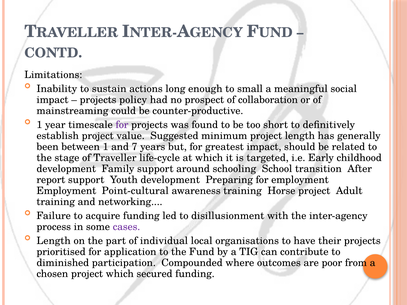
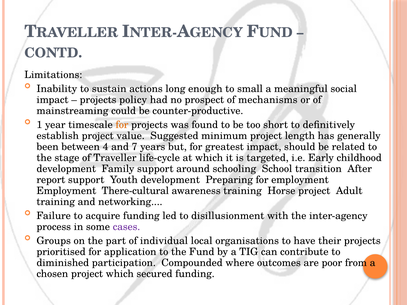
collaboration: collaboration -> mechanisms
for at (122, 125) colour: purple -> orange
between 1: 1 -> 4
Point-cultural: Point-cultural -> There-cultural
Length at (54, 241): Length -> Groups
